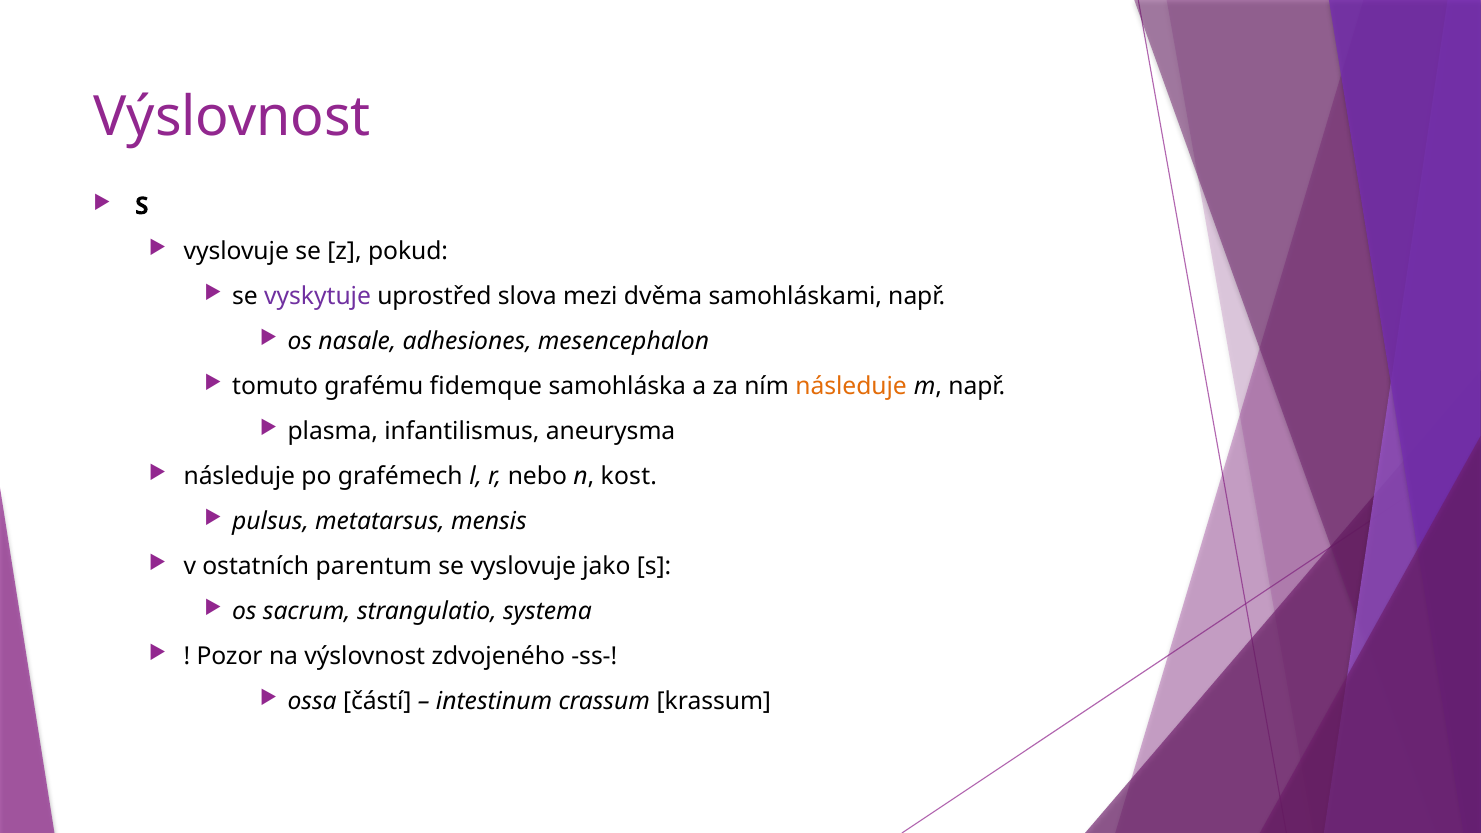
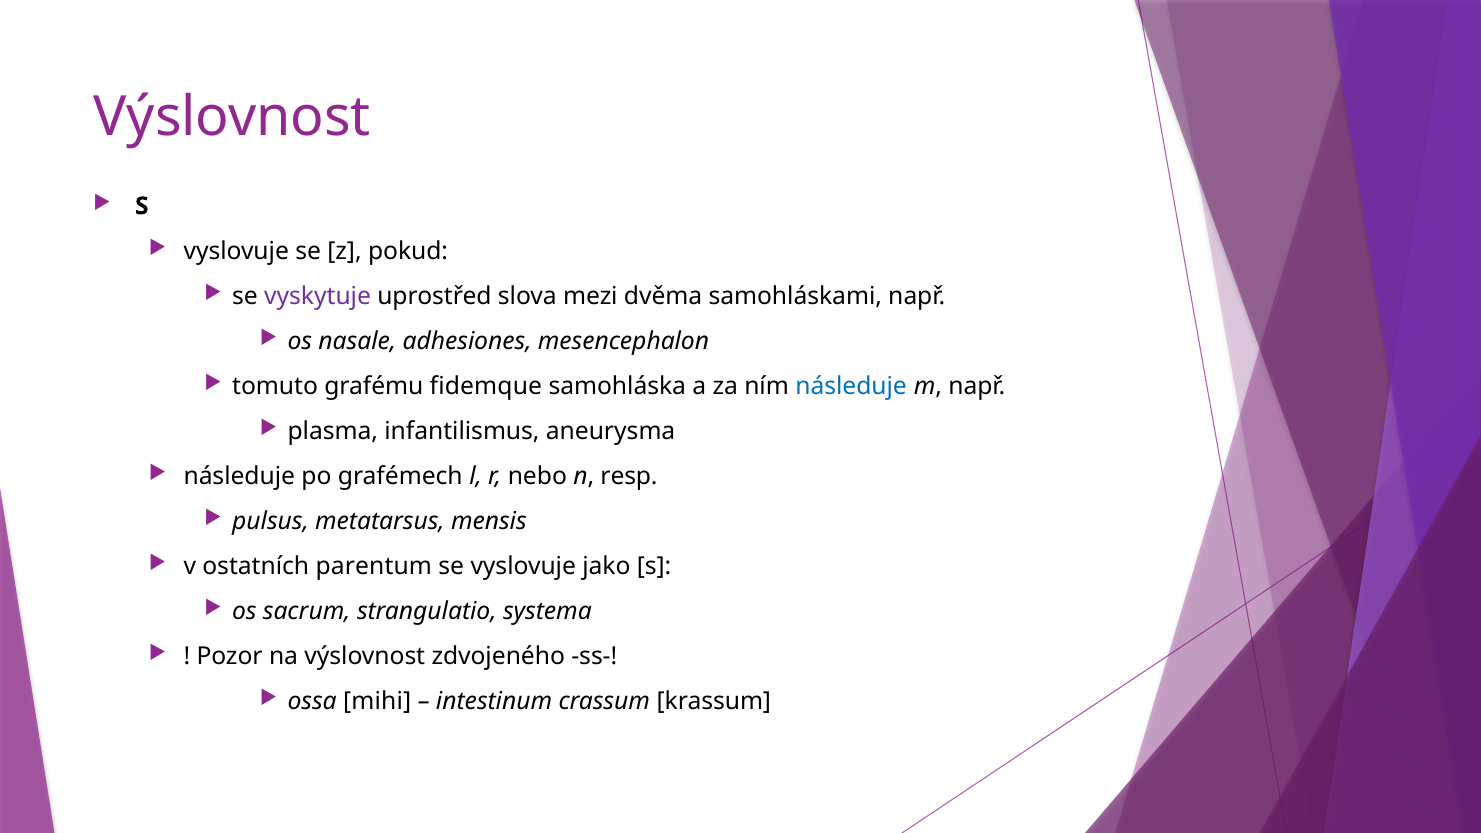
následuje at (851, 386) colour: orange -> blue
kost: kost -> resp
částí: částí -> mihi
